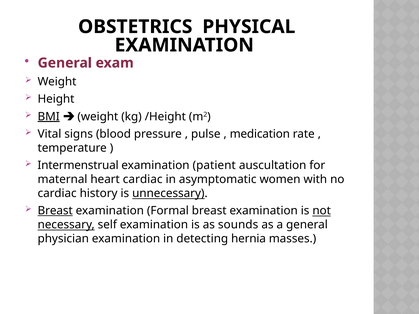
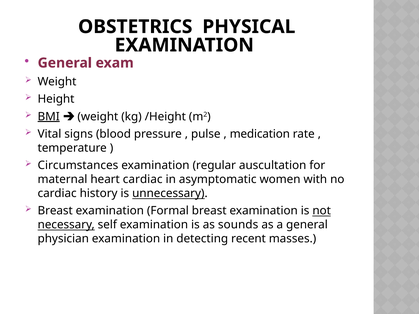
Intermenstrual: Intermenstrual -> Circumstances
patient: patient -> regular
Breast at (55, 211) underline: present -> none
hernia: hernia -> recent
